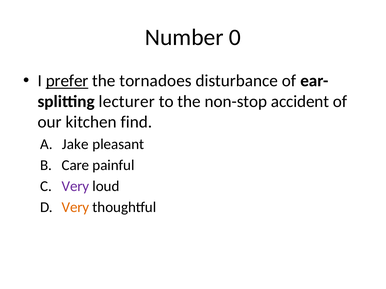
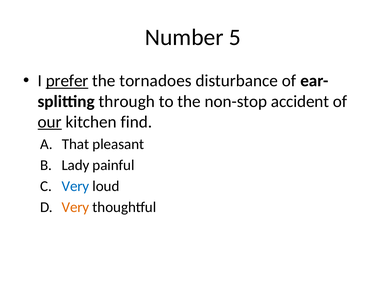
0: 0 -> 5
lecturer: lecturer -> through
our underline: none -> present
Jake: Jake -> That
Care: Care -> Lady
Very at (75, 186) colour: purple -> blue
